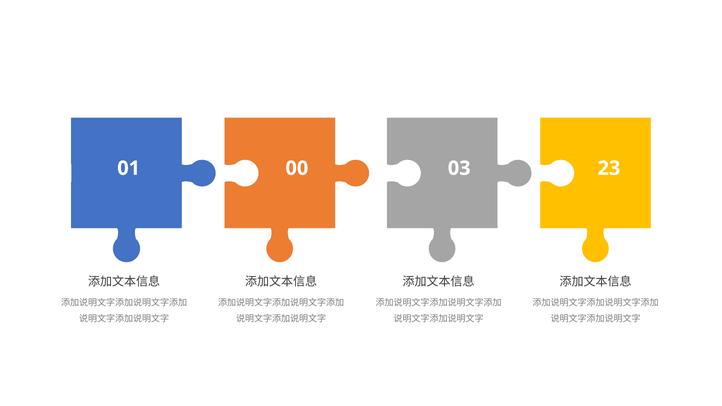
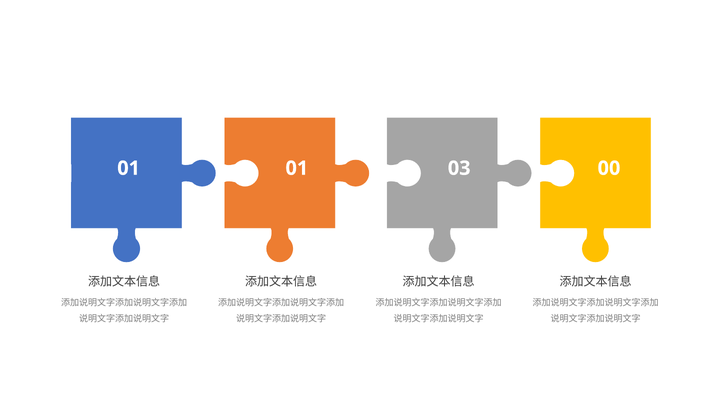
01 00: 00 -> 01
23: 23 -> 00
